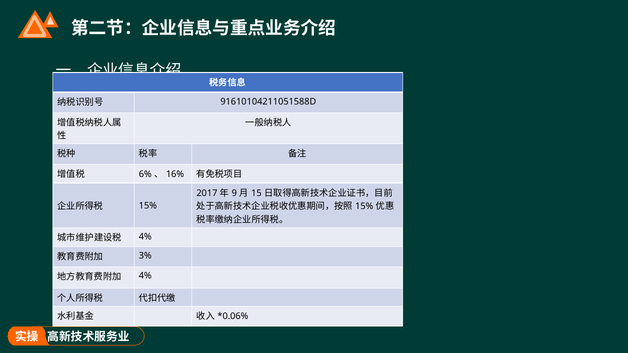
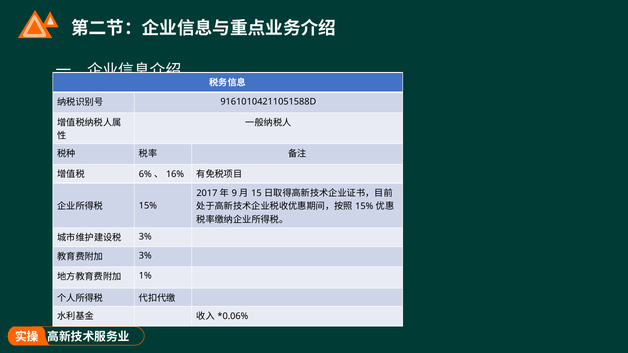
4% at (145, 237): 4% -> 3%
4% at (145, 276): 4% -> 1%
